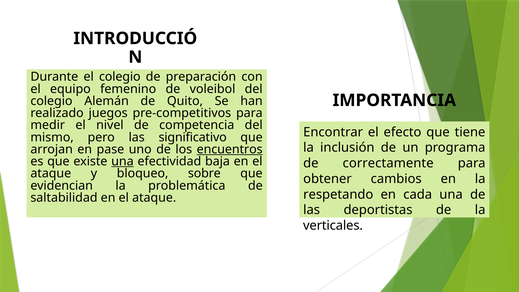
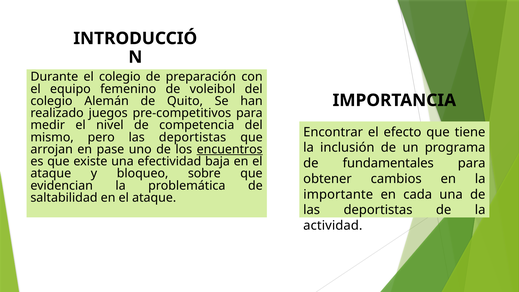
pero las significativo: significativo -> deportistas
una at (122, 161) underline: present -> none
correctamente: correctamente -> fundamentales
respetando: respetando -> importante
verticales: verticales -> actividad
